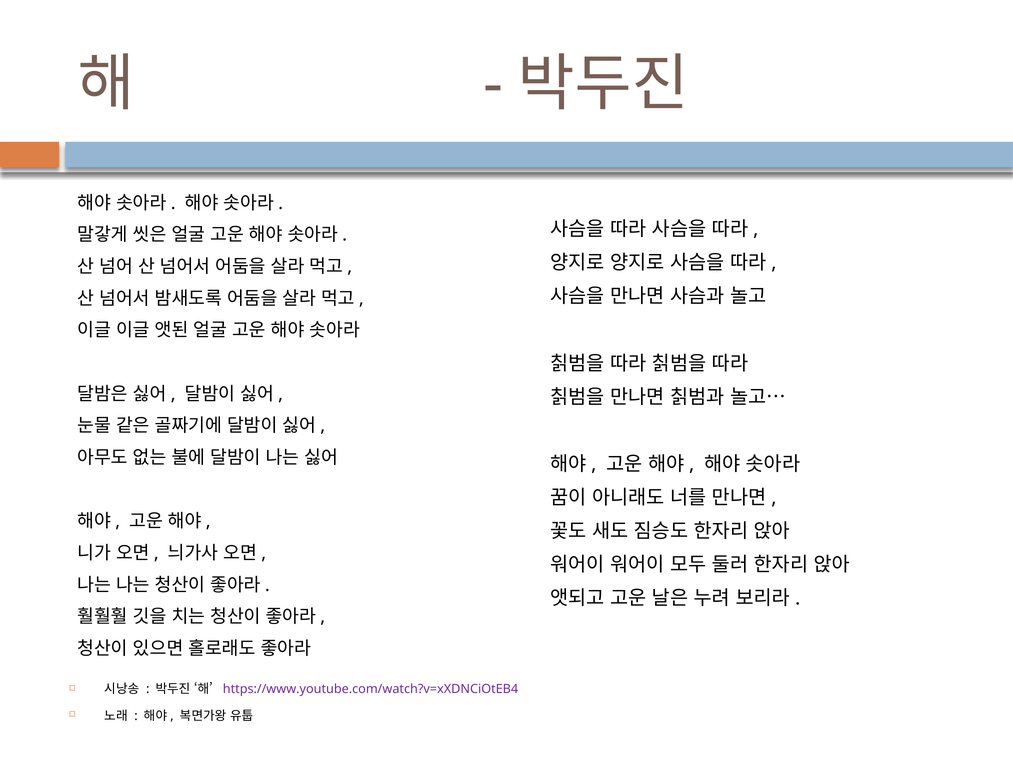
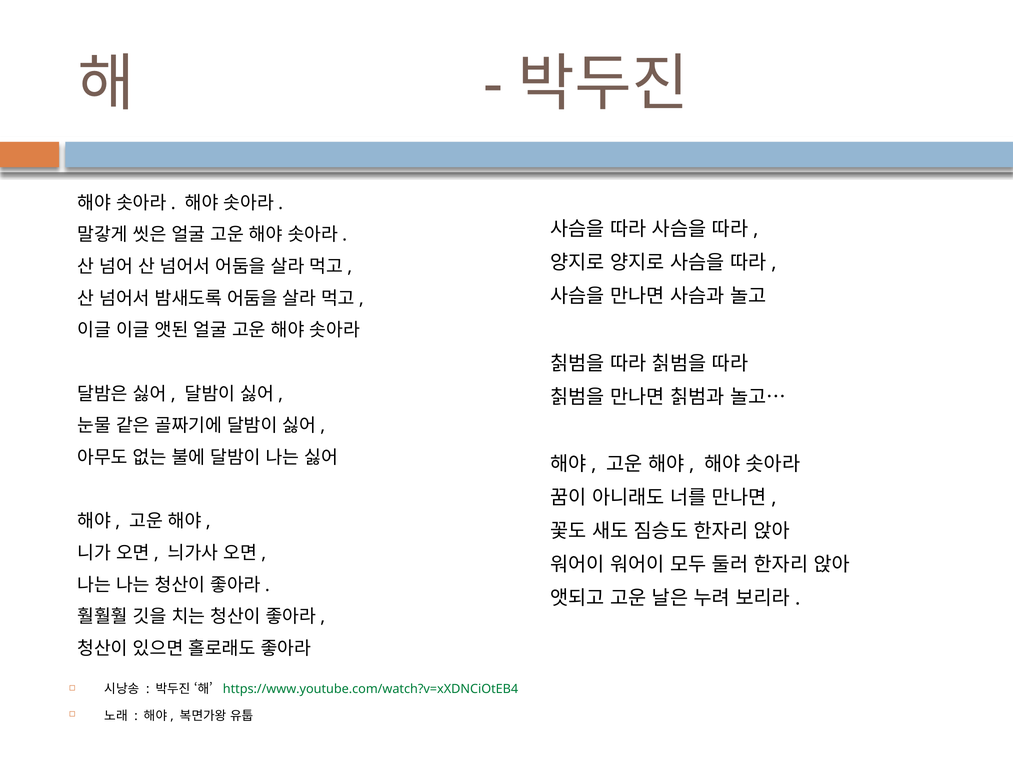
https://www.youtube.com/watch?v=xXDNCiOtEB4 colour: purple -> green
